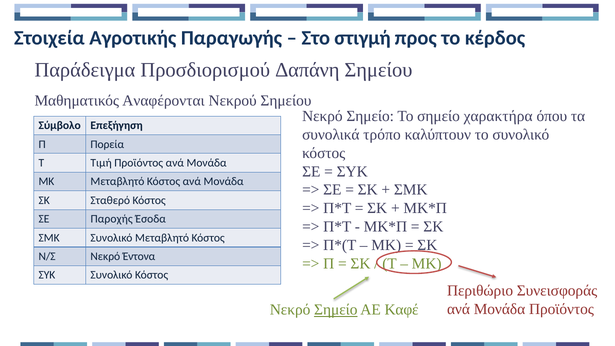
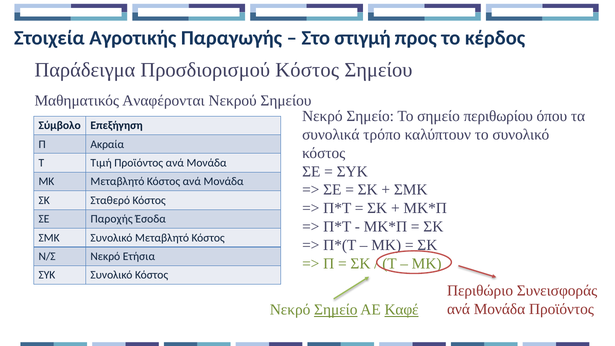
Προσδιορισμού Δαπάνη: Δαπάνη -> Κόστος
χαρακτήρα: χαρακτήρα -> περιθωρίου
Πορεία: Πορεία -> Ακραία
Έντονα: Έντονα -> Ετήσια
Καφέ underline: none -> present
